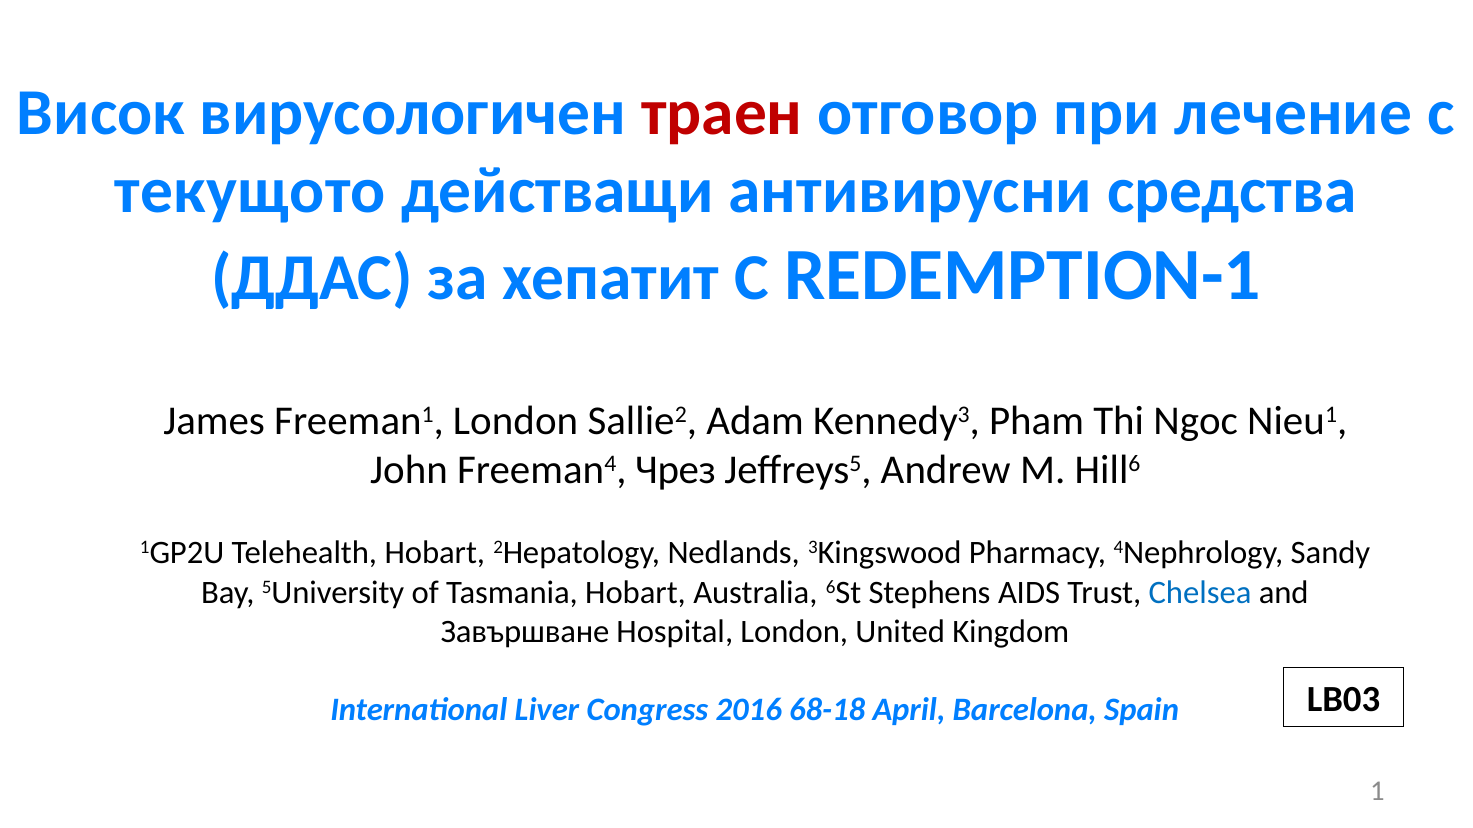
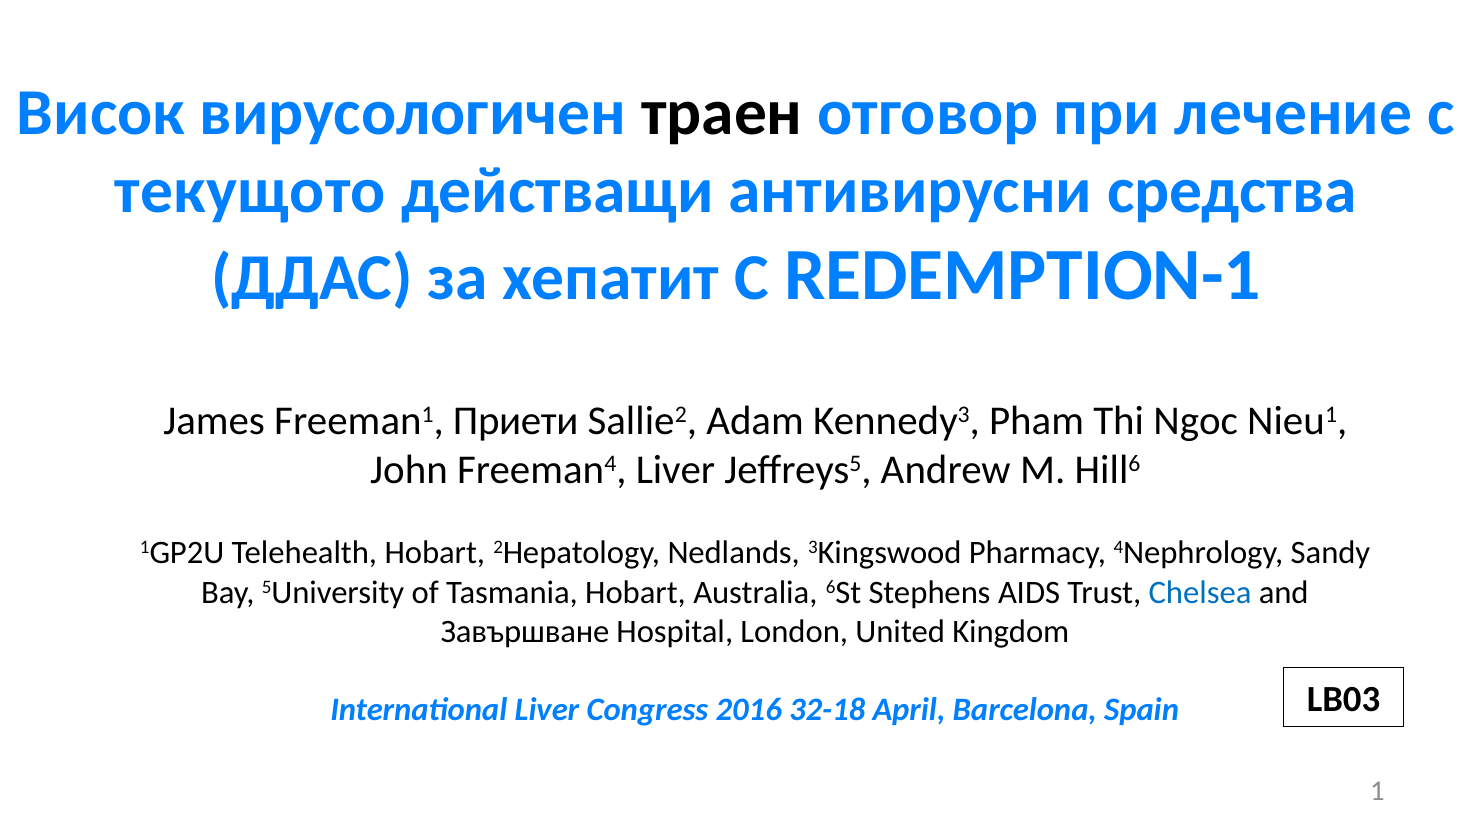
траен colour: red -> black
Freeman1 London: London -> Приети
Freeman4 Чрез: Чрез -> Liver
68-18: 68-18 -> 32-18
